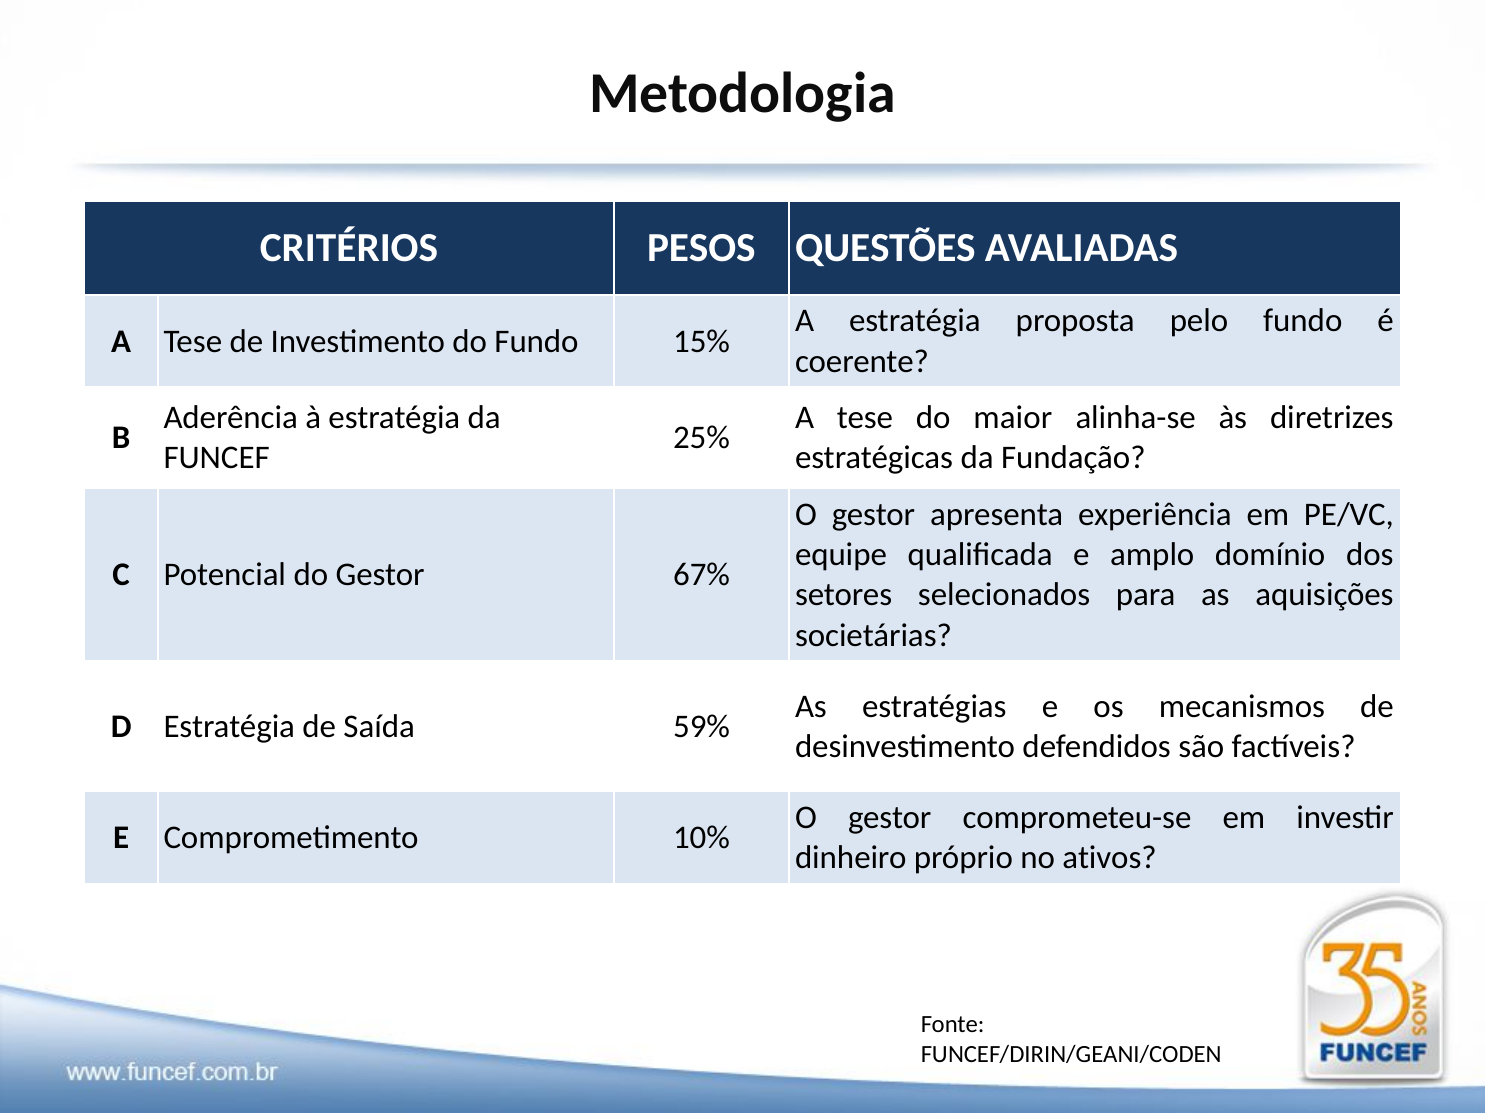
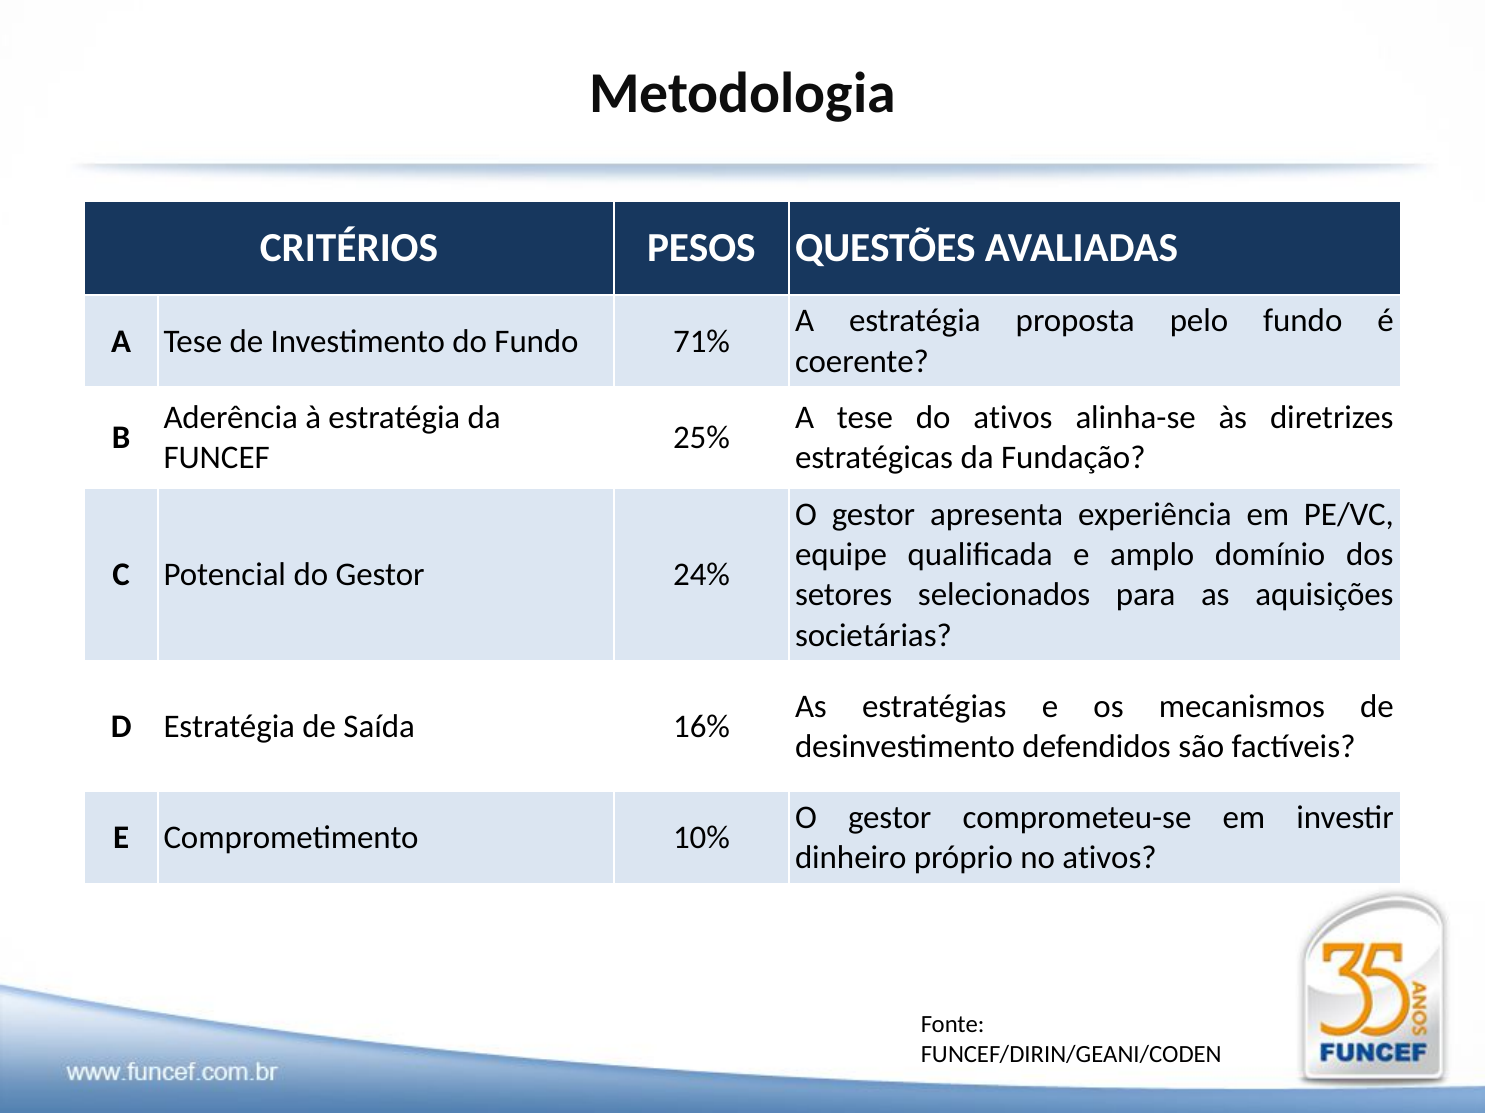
15%: 15% -> 71%
do maior: maior -> ativos
67%: 67% -> 24%
59%: 59% -> 16%
